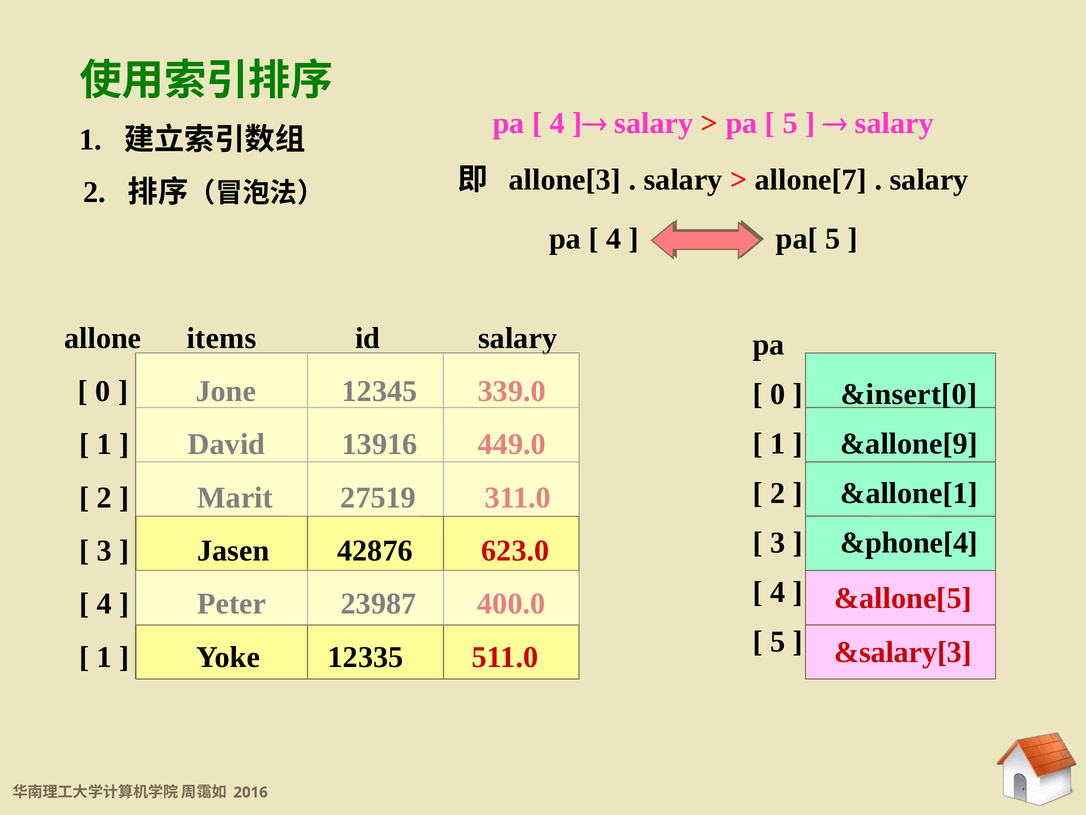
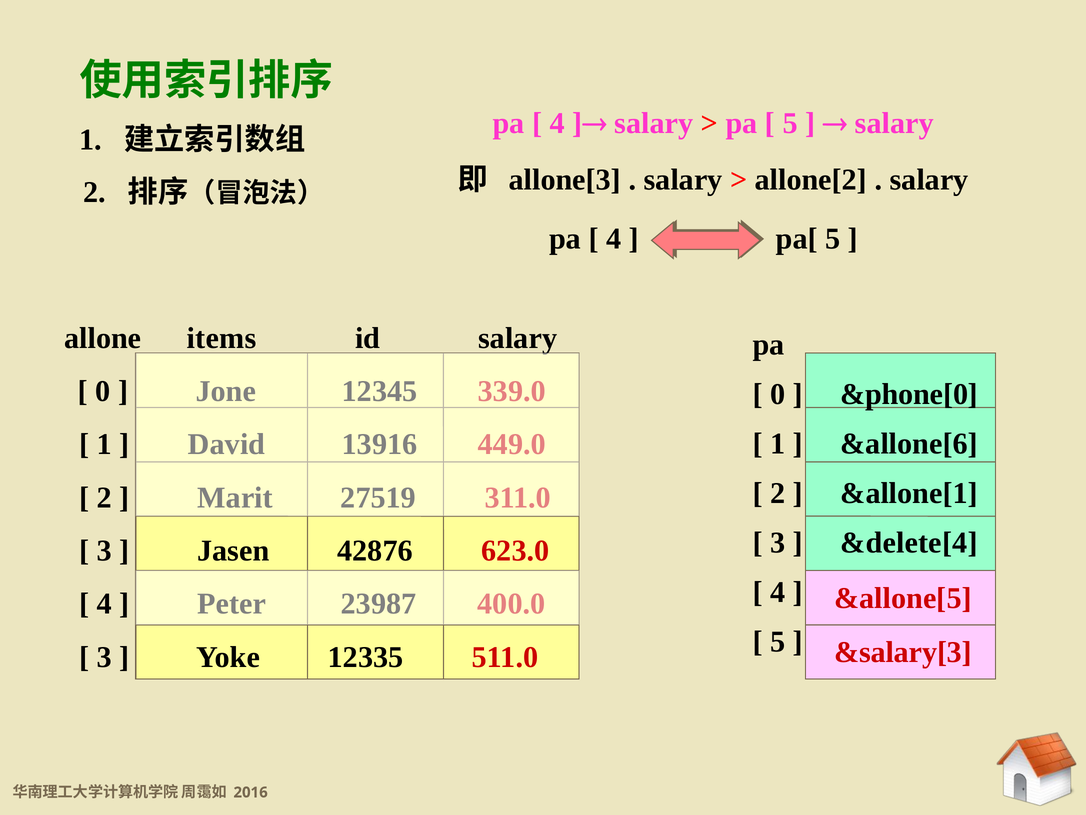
allone[7: allone[7 -> allone[2
&insert[0: &insert[0 -> &phone[0
&allone[9: &allone[9 -> &allone[6
&phone[4: &phone[4 -> &delete[4
1 at (104, 657): 1 -> 3
